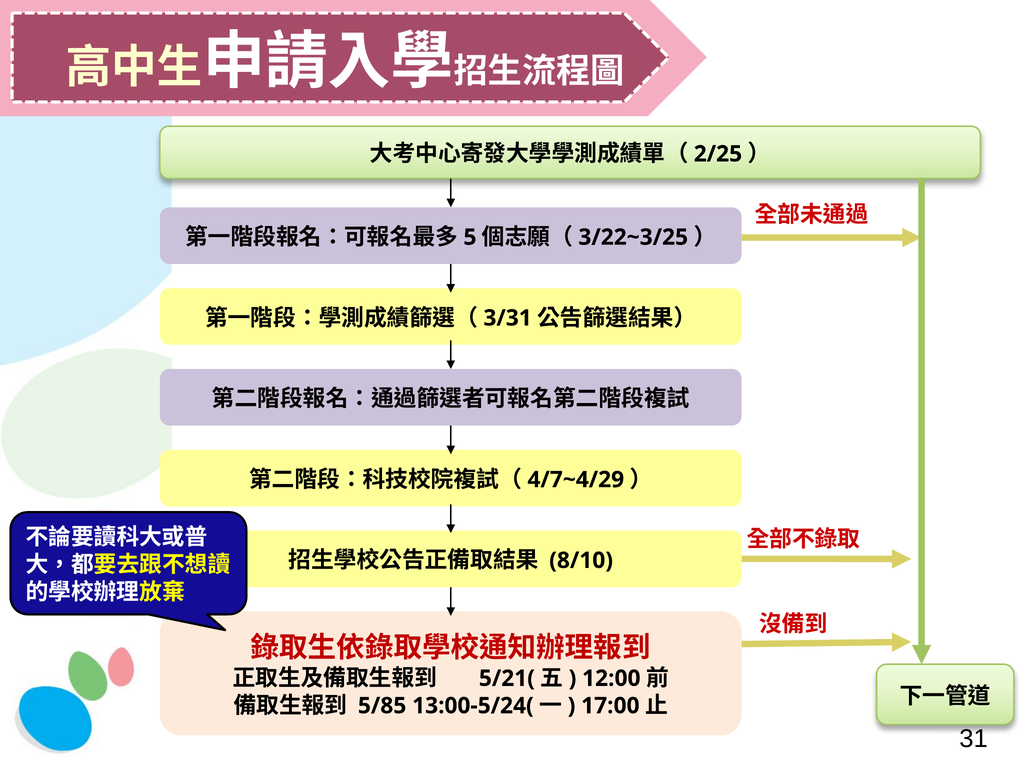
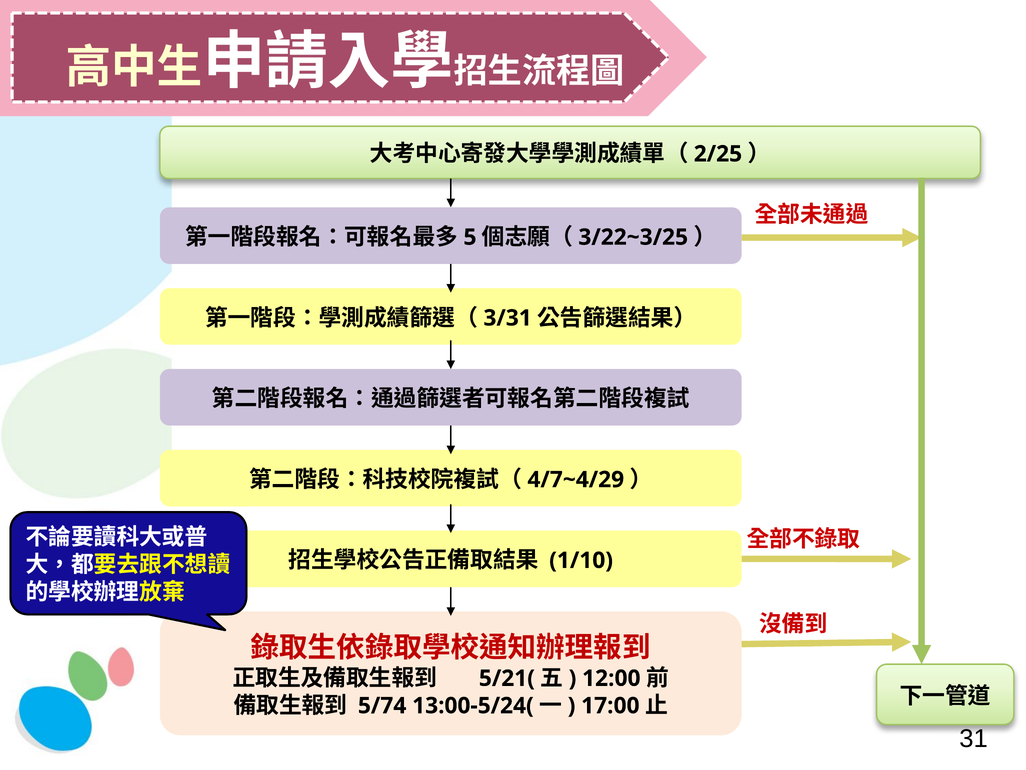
8/10: 8/10 -> 1/10
5/85: 5/85 -> 5/74
